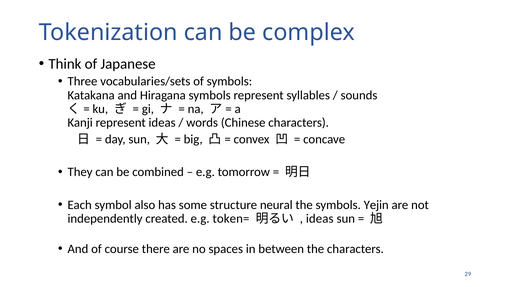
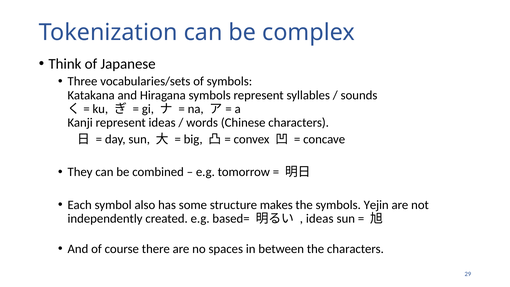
neural: neural -> makes
token=: token= -> based=
